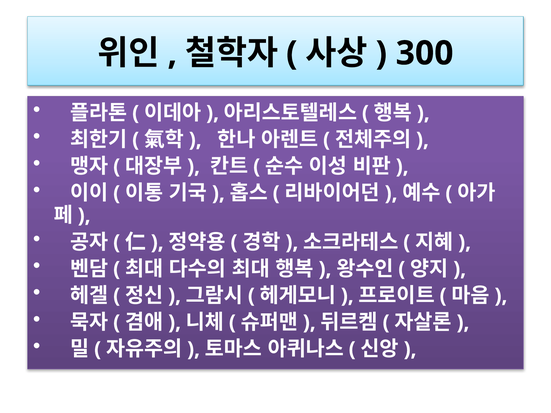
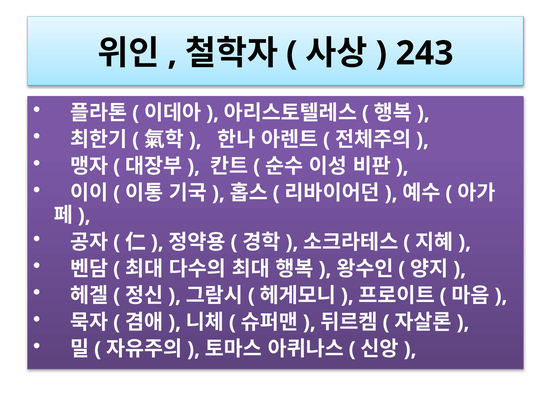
300: 300 -> 243
